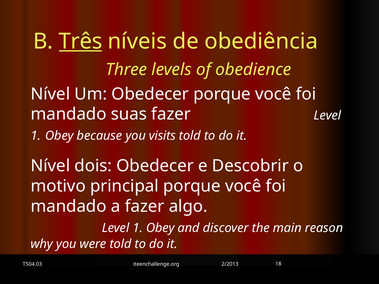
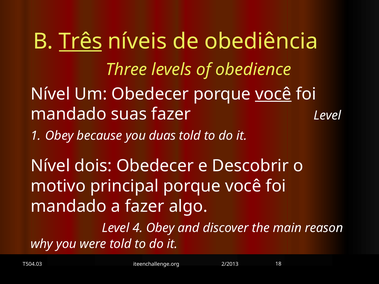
você at (273, 94) underline: none -> present
visits: visits -> duas
1 at (138, 228): 1 -> 4
